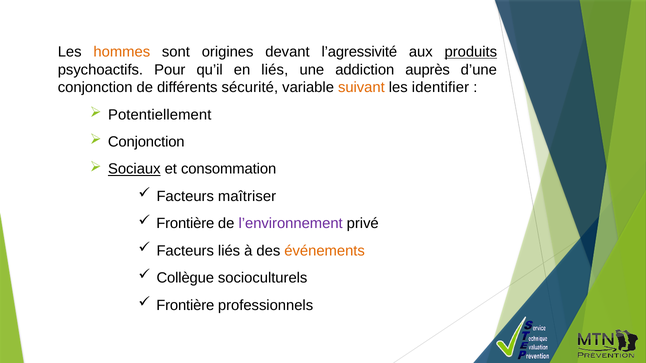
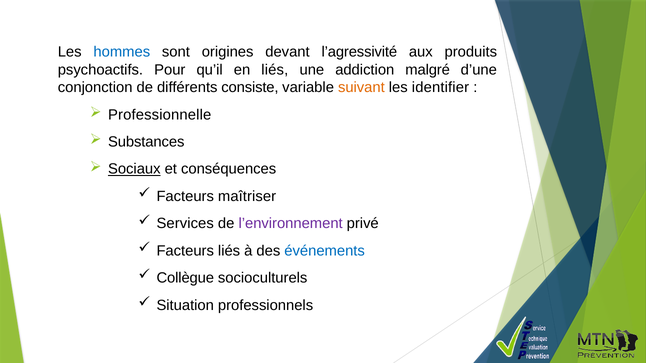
hommes colour: orange -> blue
produits underline: present -> none
auprès: auprès -> malgré
sécurité: sécurité -> consiste
Potentiellement: Potentiellement -> Professionnelle
Conjonction at (146, 142): Conjonction -> Substances
consommation: consommation -> conséquences
Frontière at (185, 224): Frontière -> Services
événements colour: orange -> blue
Frontière at (185, 306): Frontière -> Situation
